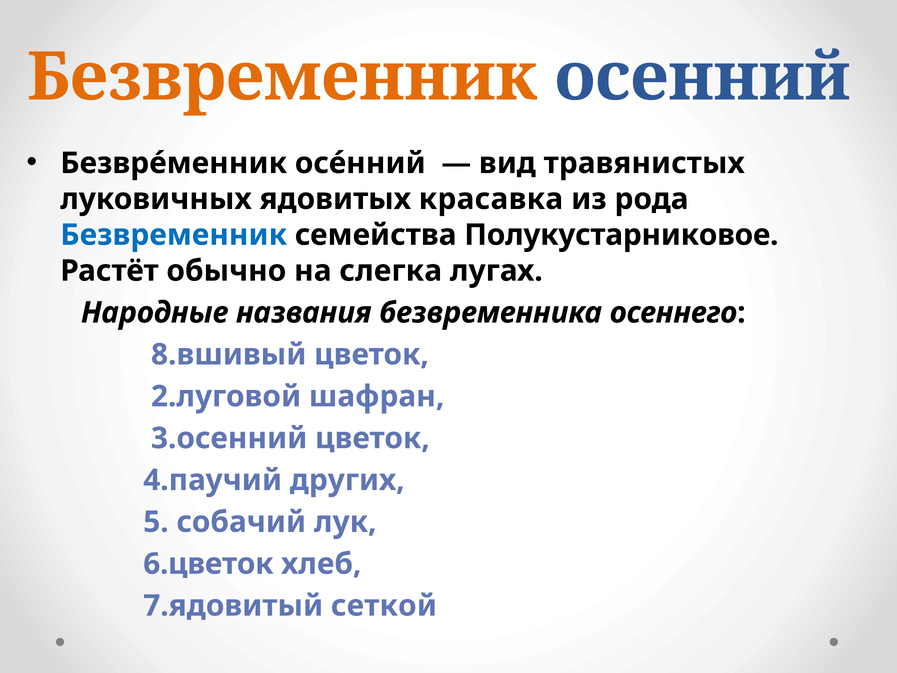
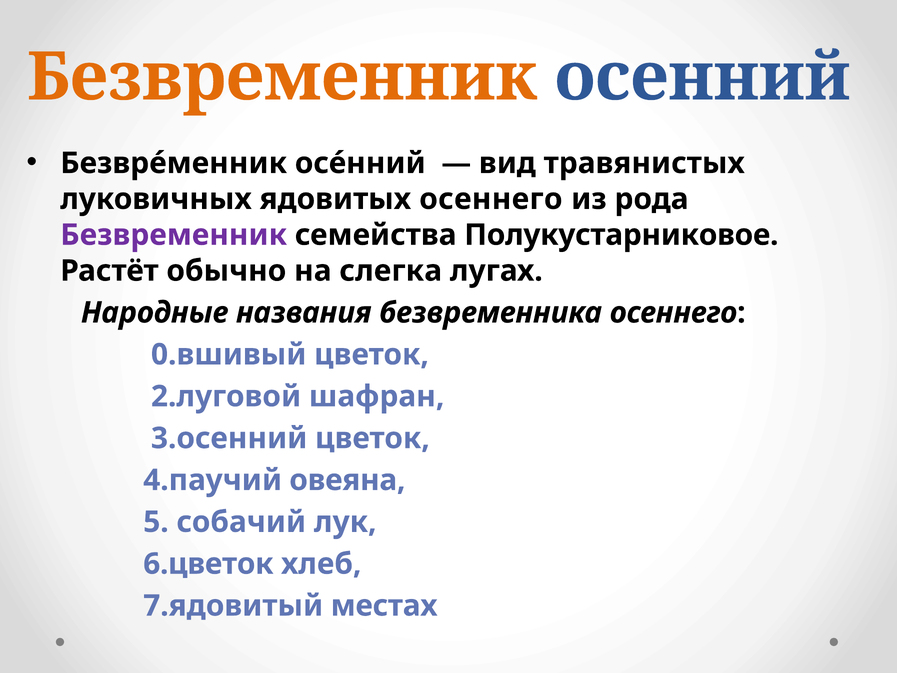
ядовитых красавка: красавка -> осеннего
Безвременник at (174, 235) colour: blue -> purple
8.вшивый: 8.вшивый -> 0.вшивый
других: других -> овеяна
сеткой: сеткой -> местах
